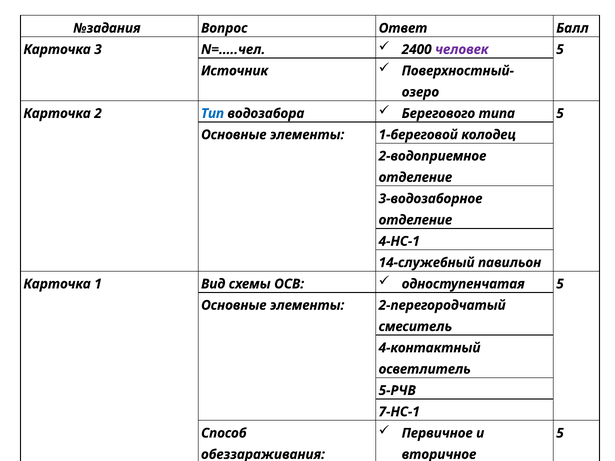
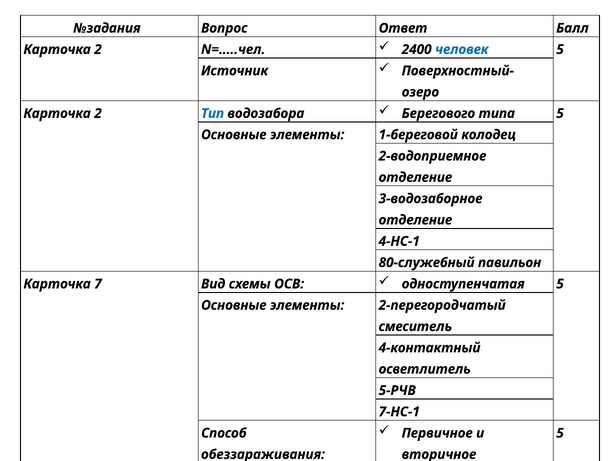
3 at (98, 50): 3 -> 2
человек colour: purple -> blue
14-служебный: 14-служебный -> 80-служебный
1: 1 -> 7
